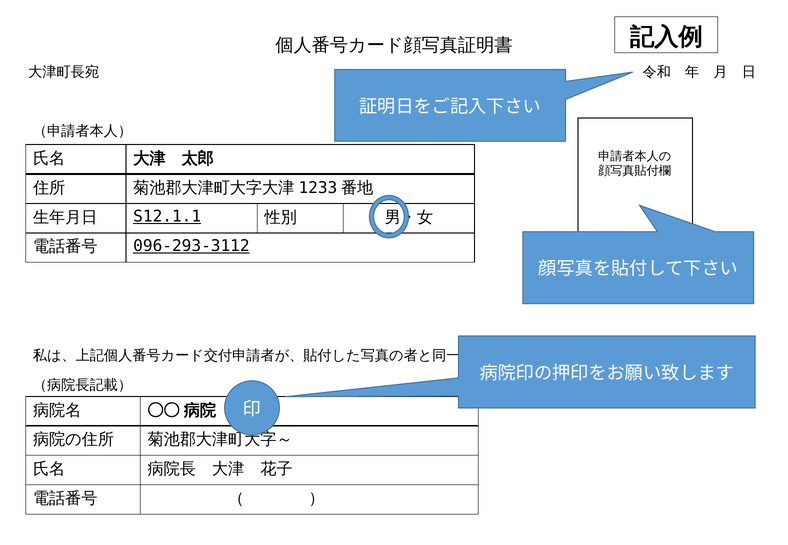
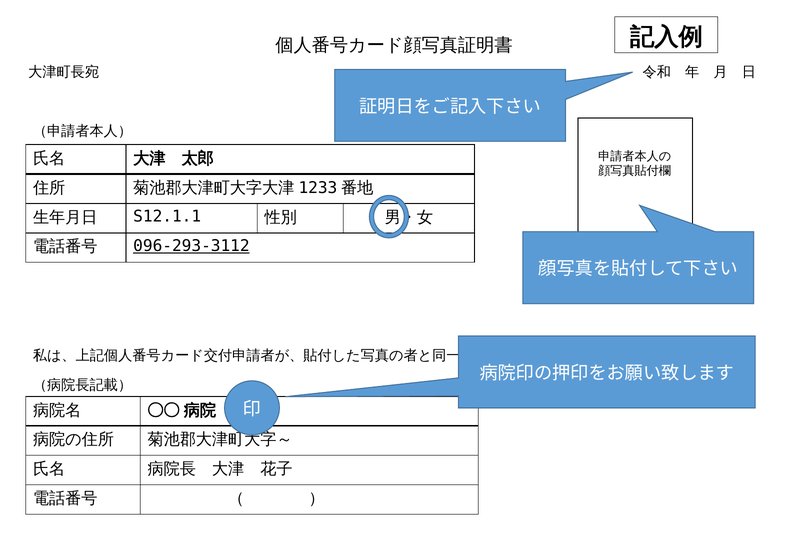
S12.1.1 underline: present -> none
